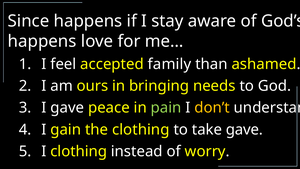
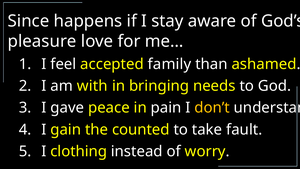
happens at (42, 41): happens -> pleasure
ours: ours -> with
pain colour: light green -> white
the clothing: clothing -> counted
take gave: gave -> fault
